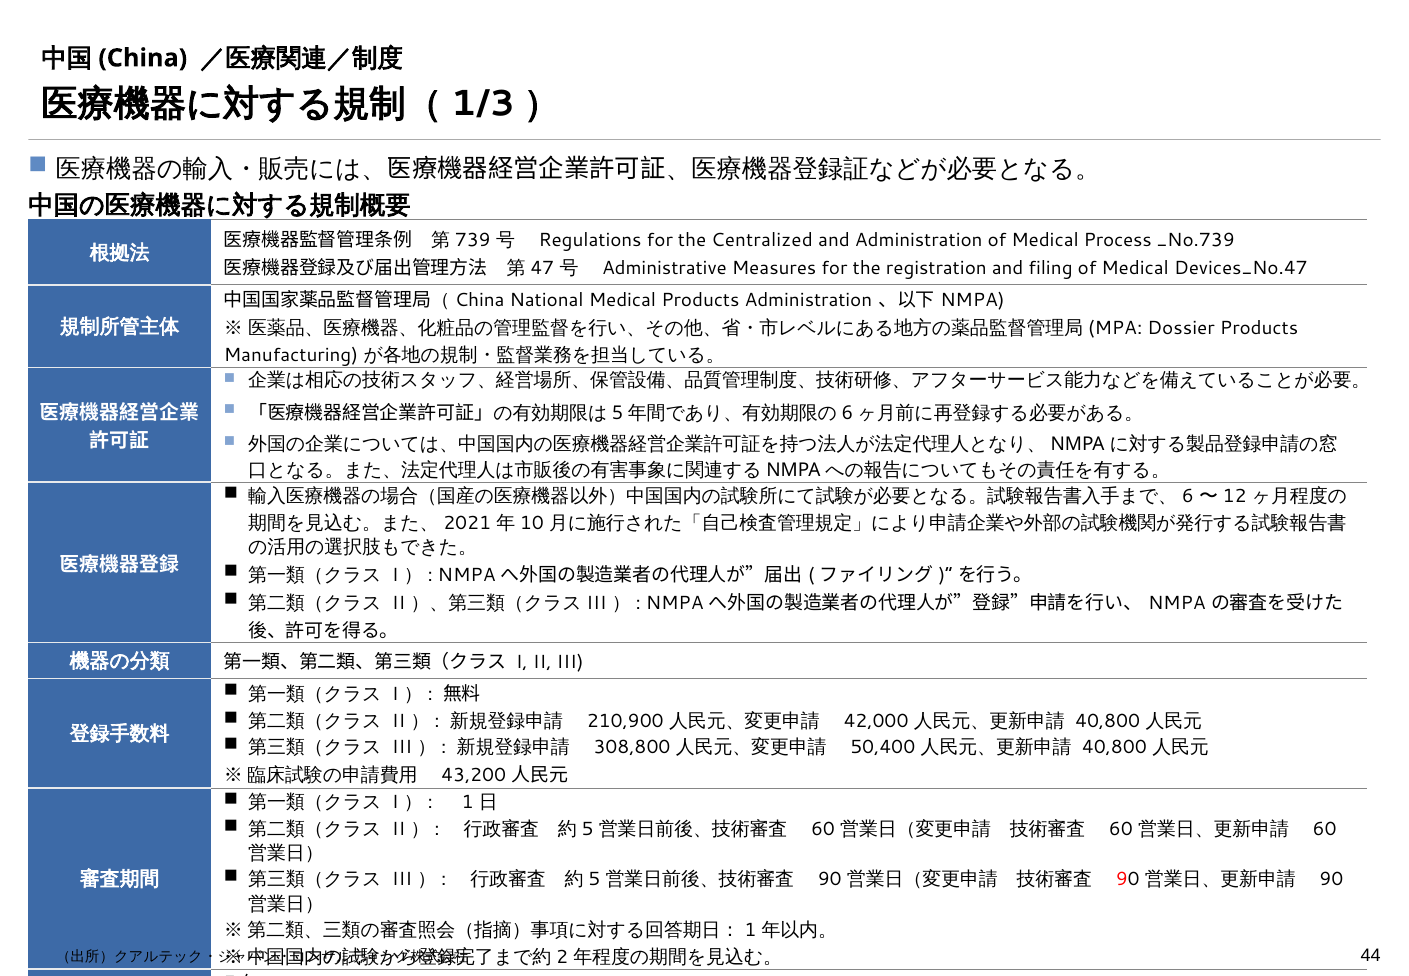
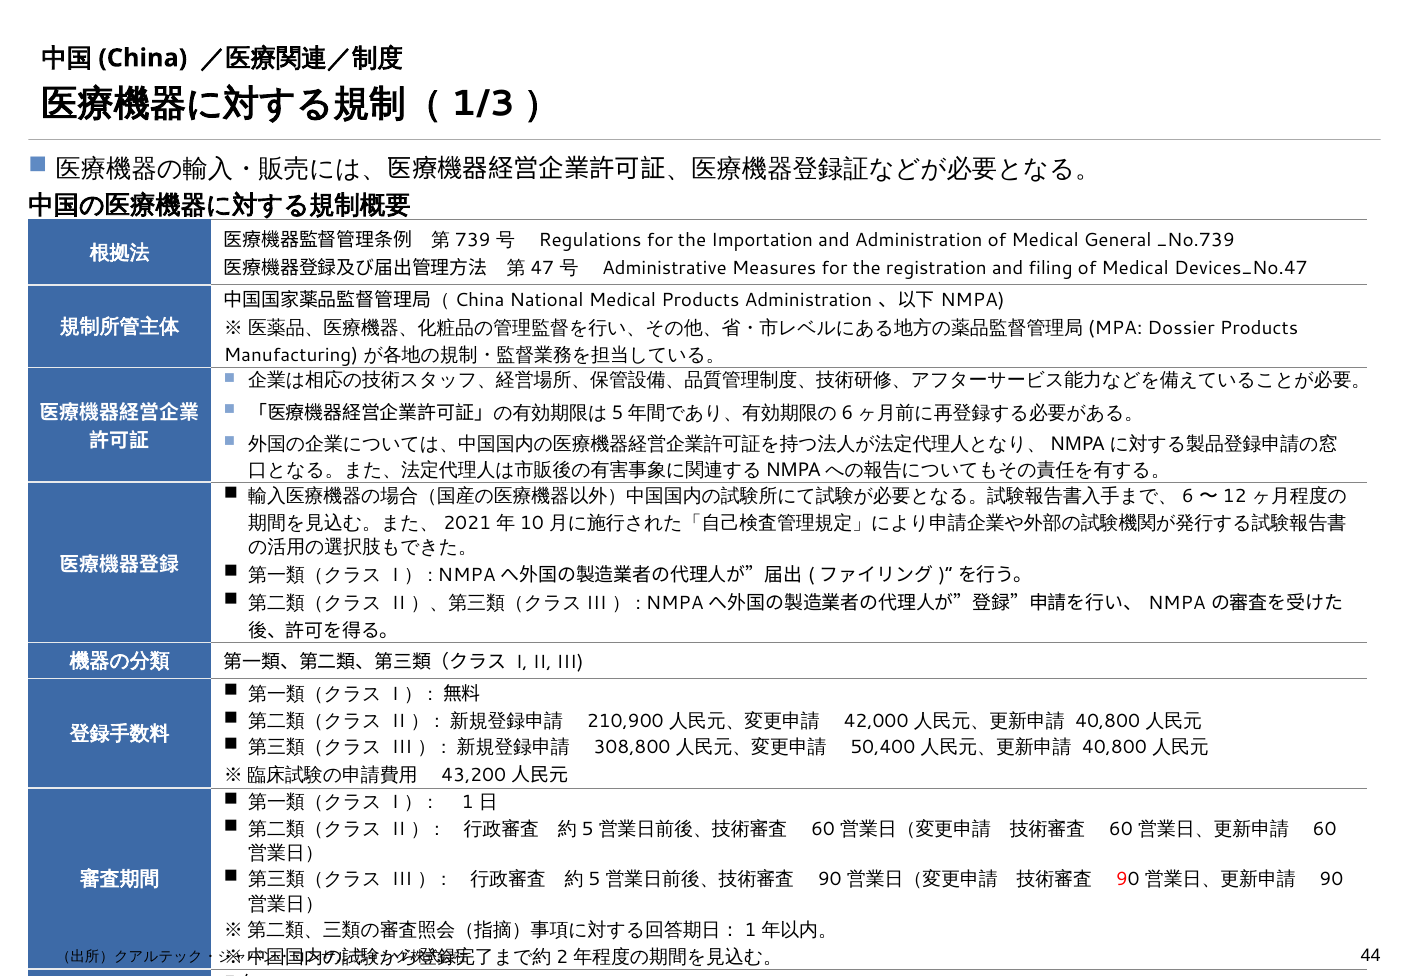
Centralized: Centralized -> Importation
Process: Process -> General
